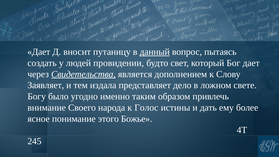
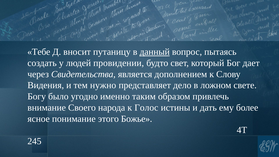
Дает at (39, 52): Дает -> Тебе
Свидетельства underline: present -> none
Заявляет: Заявляет -> Видения
издала: издала -> нужно
